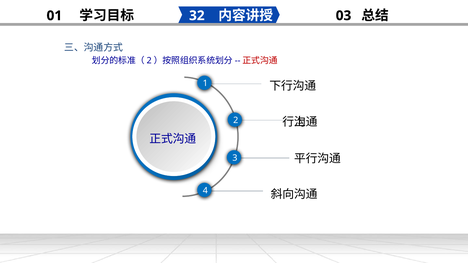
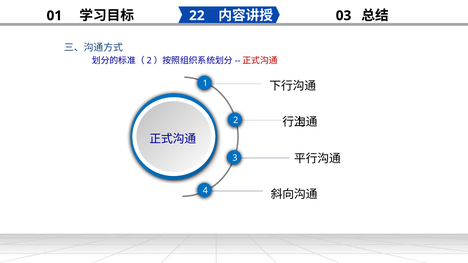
32: 32 -> 22
